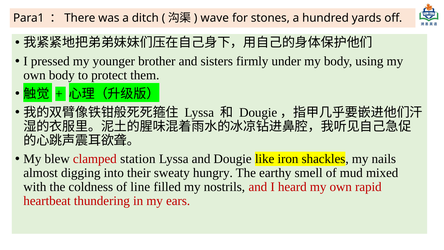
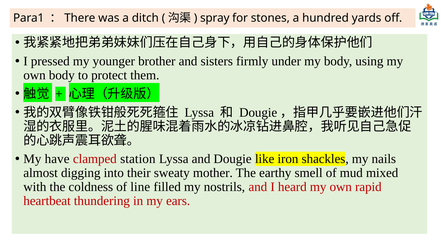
wave: wave -> spray
blew: blew -> have
hungry: hungry -> mother
